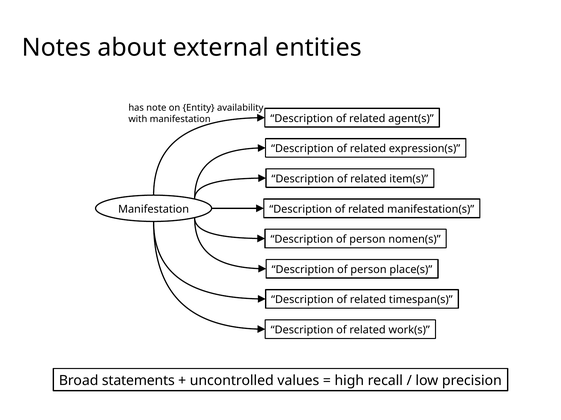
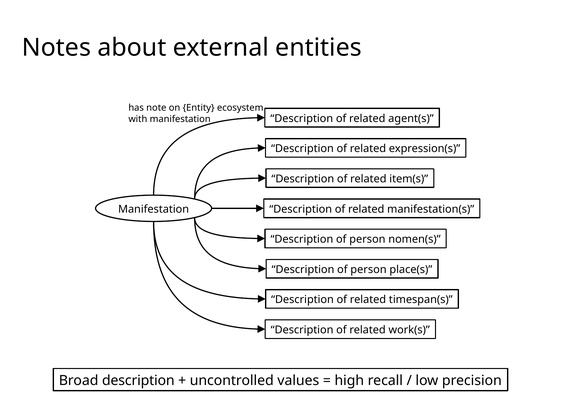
availability: availability -> ecosystem
Broad statements: statements -> description
